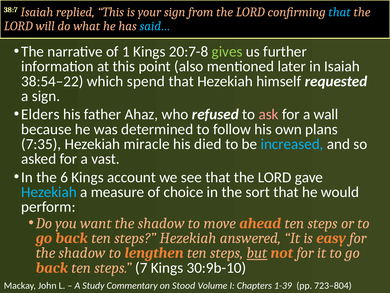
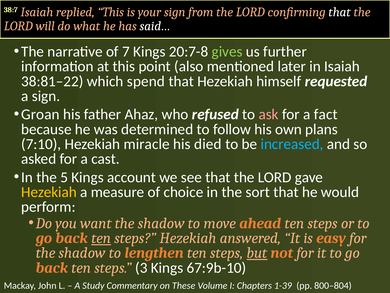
that at (340, 12) colour: light blue -> white
said… colour: light blue -> white
1: 1 -> 7
38:54–22: 38:54–22 -> 38:81–22
Elders: Elders -> Groan
wall: wall -> fact
7:35: 7:35 -> 7:10
vast: vast -> cast
6: 6 -> 5
Hezekiah at (49, 192) colour: light blue -> yellow
ten at (101, 238) underline: none -> present
7: 7 -> 3
30:9b-10: 30:9b-10 -> 67:9b-10
Stood: Stood -> These
723–804: 723–804 -> 800–804
